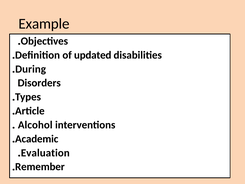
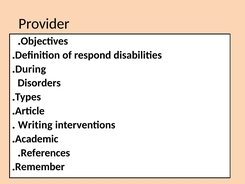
Example: Example -> Provider
updated: updated -> respond
Alcohol: Alcohol -> Writing
Evaluation: Evaluation -> References
